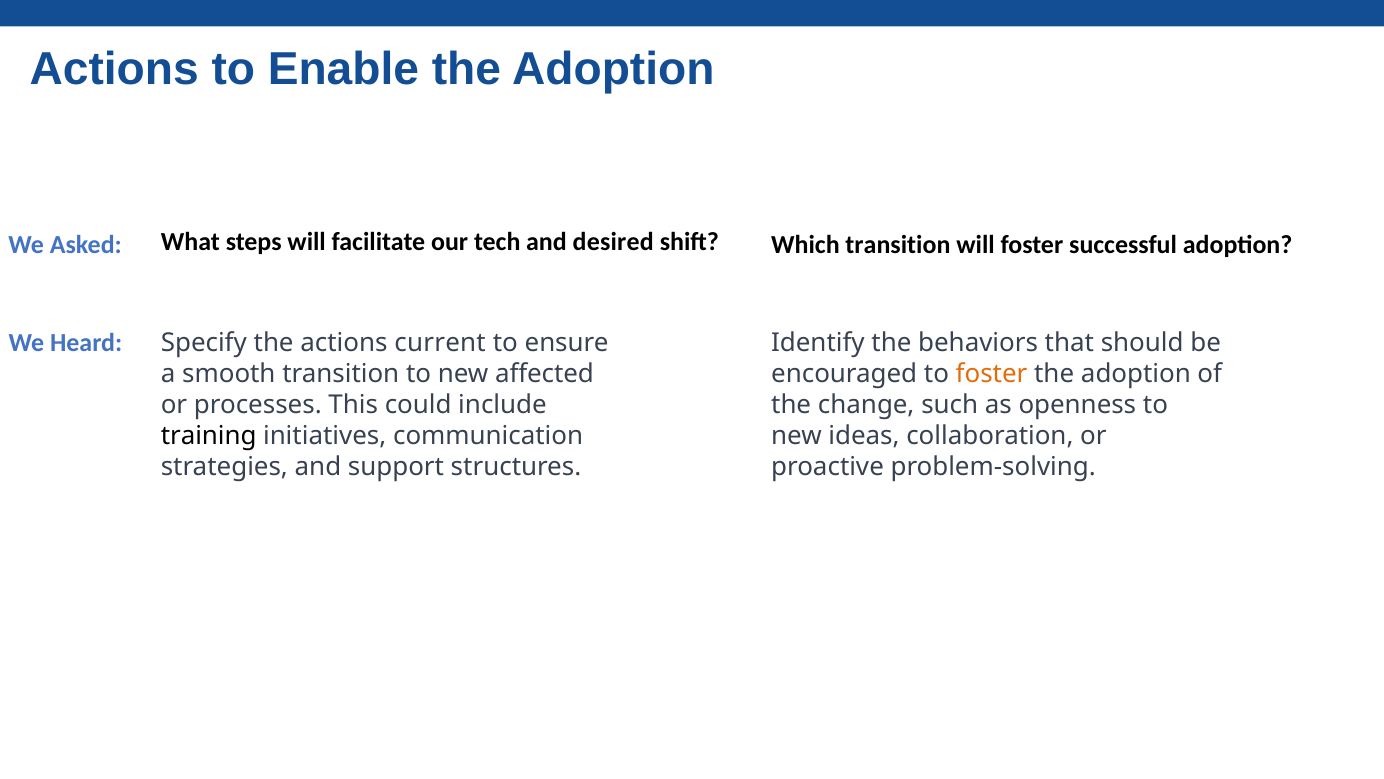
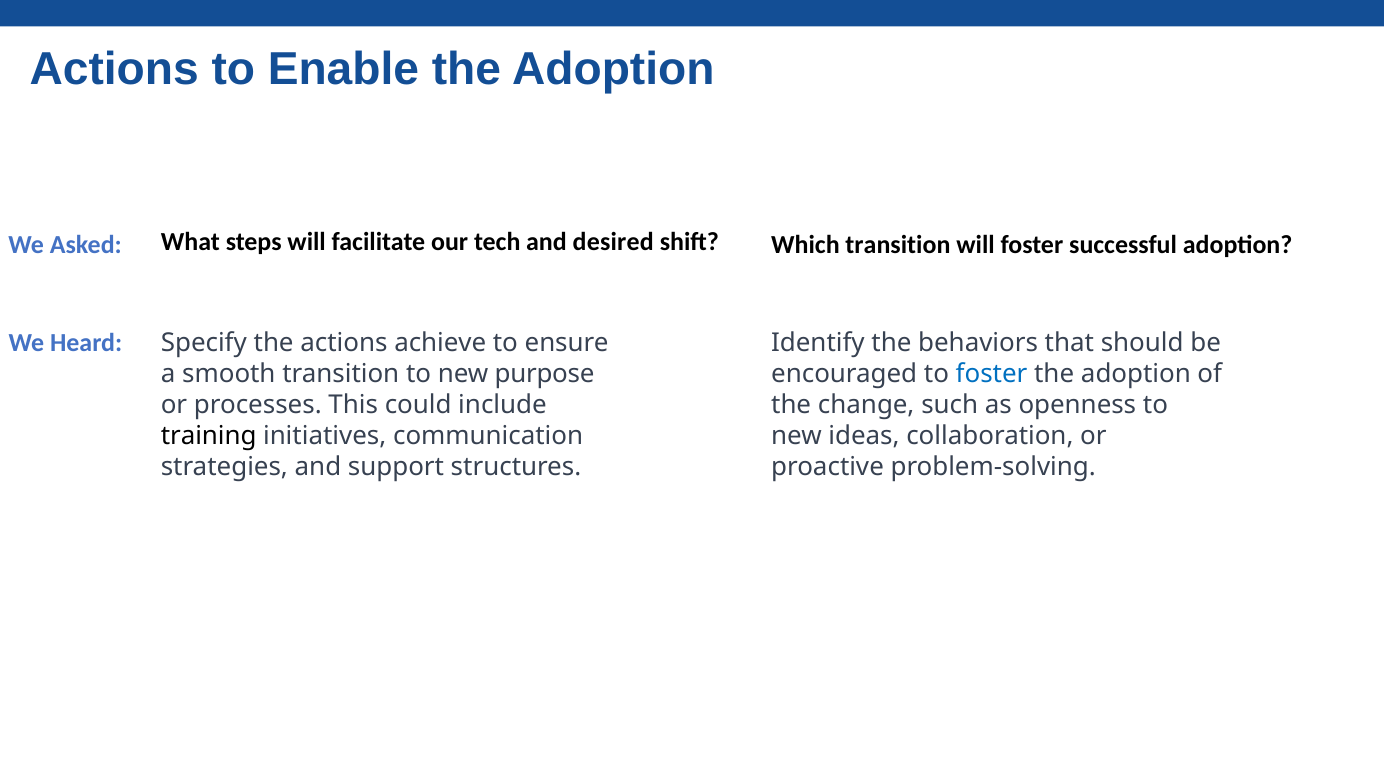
current: current -> achieve
affected: affected -> purpose
foster at (992, 373) colour: orange -> blue
